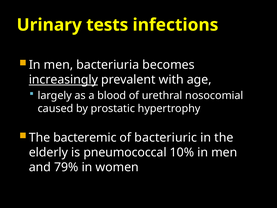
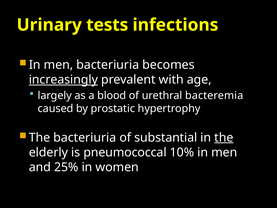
nosocomial: nosocomial -> bacteremia
The bacteremic: bacteremic -> bacteriuria
bacteriuric: bacteriuric -> substantial
the at (224, 137) underline: none -> present
79%: 79% -> 25%
